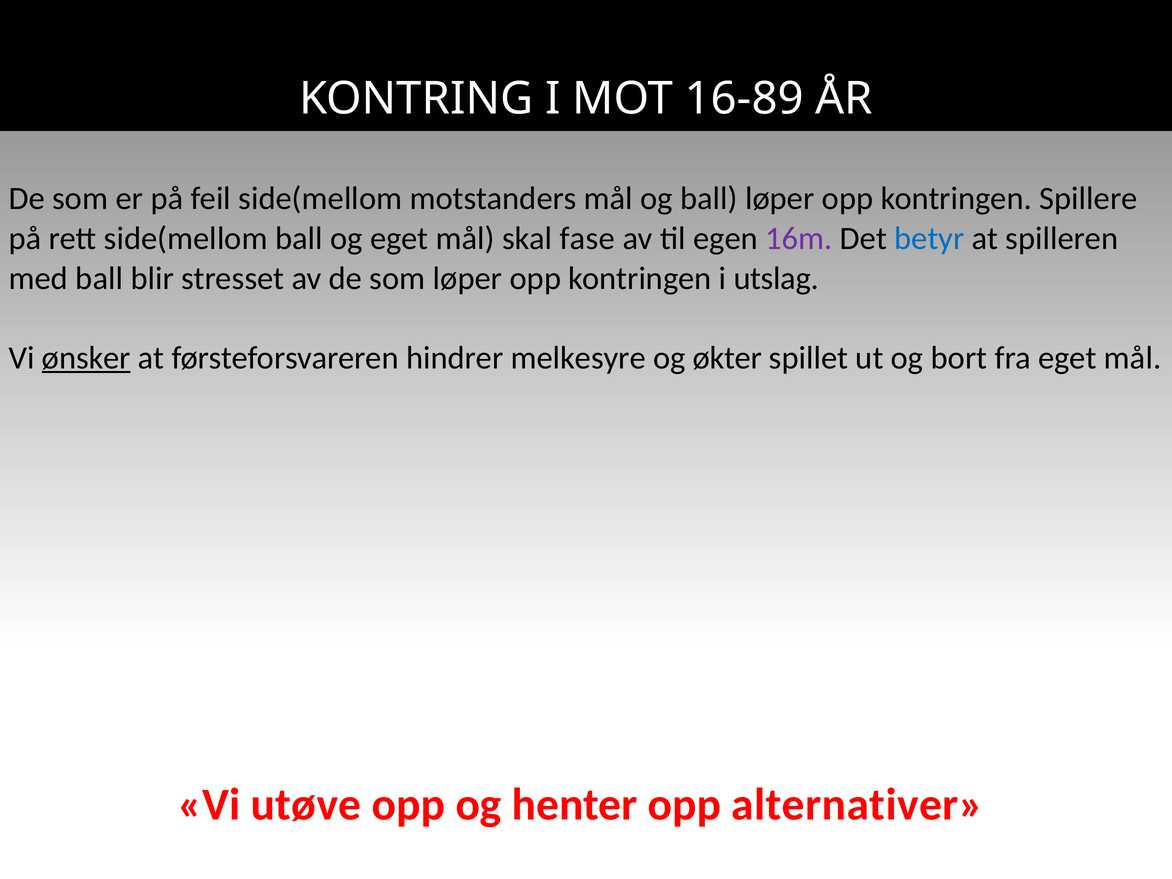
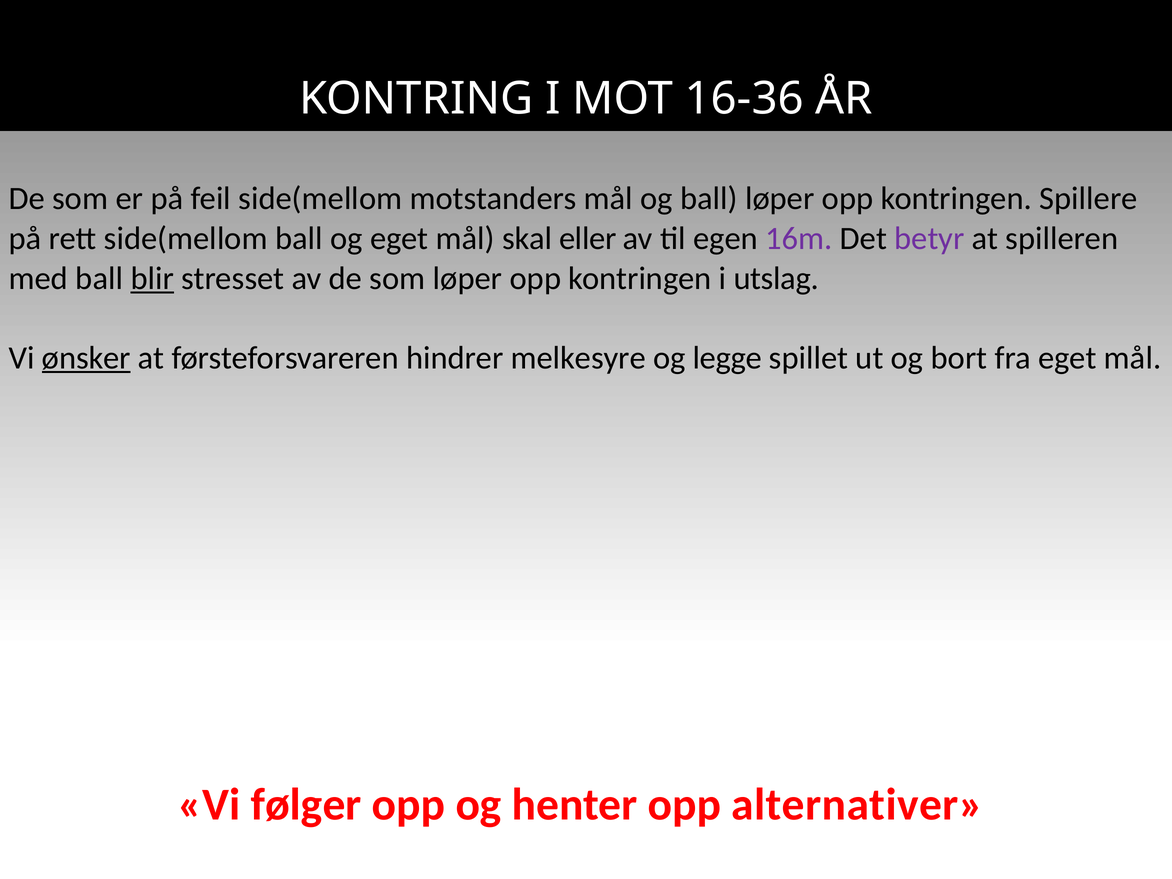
16-89: 16-89 -> 16-36
fase: fase -> eller
betyr colour: blue -> purple
blir underline: none -> present
økter: økter -> legge
utøve: utøve -> følger
